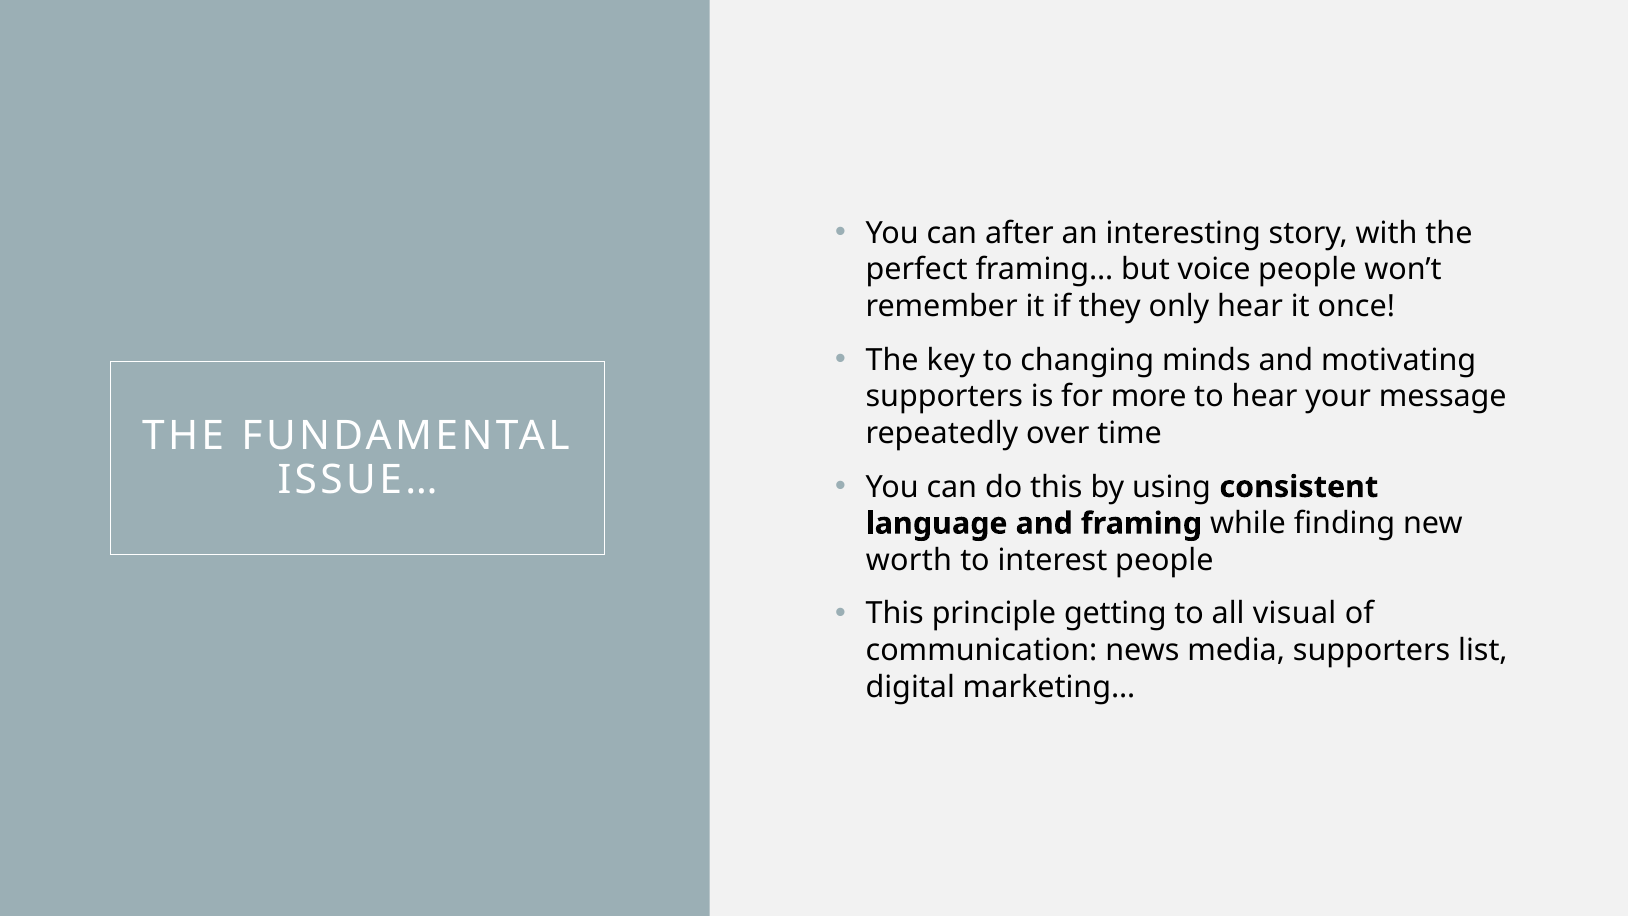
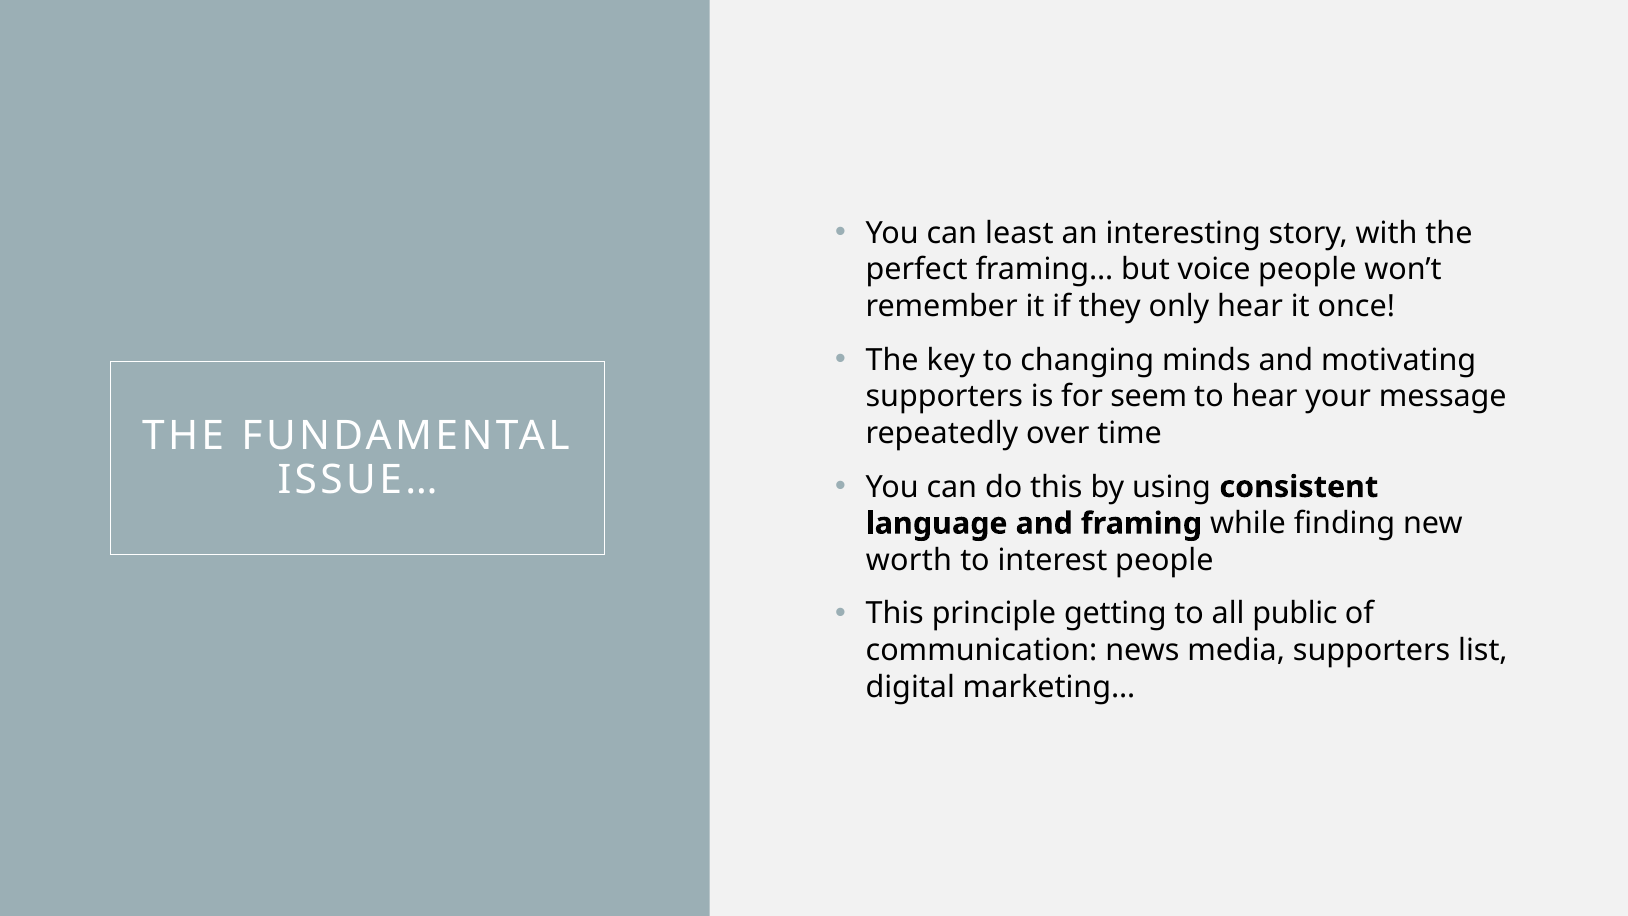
after: after -> least
more: more -> seem
visual: visual -> public
